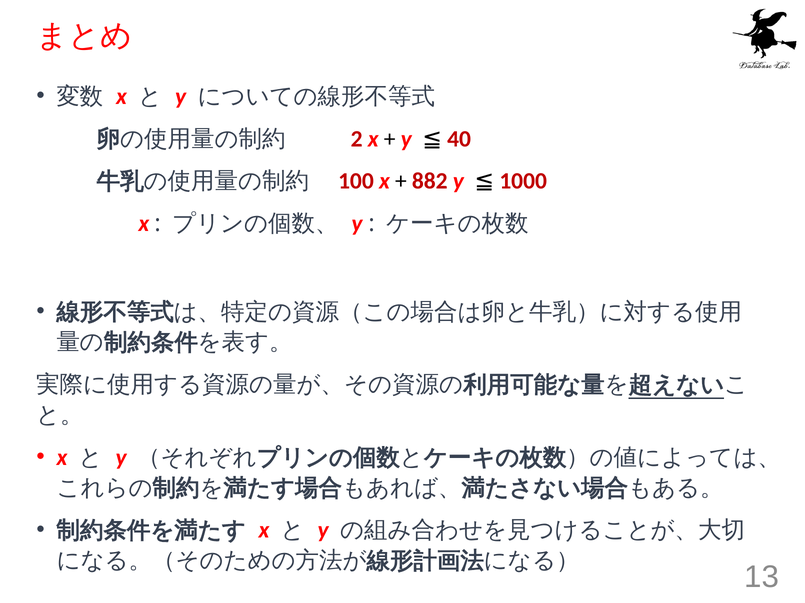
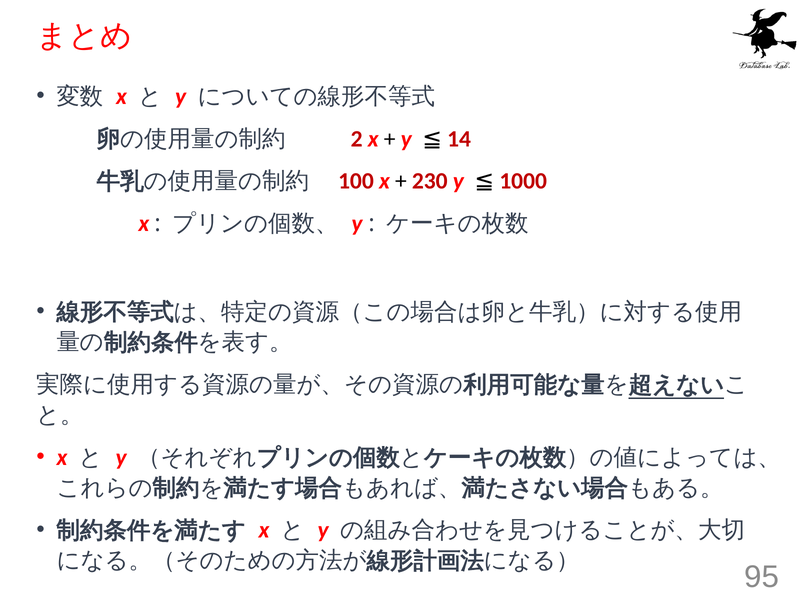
40: 40 -> 14
882: 882 -> 230
13: 13 -> 95
